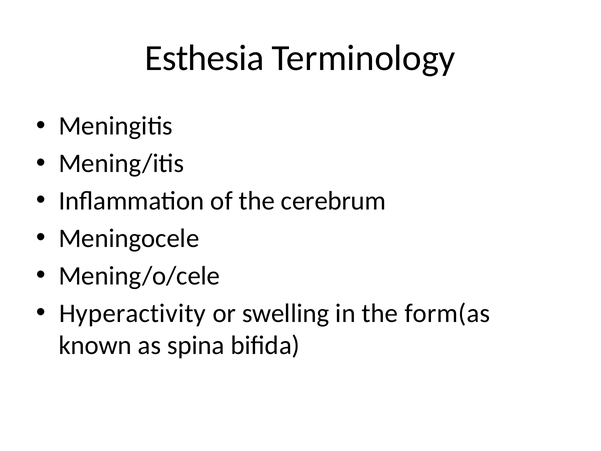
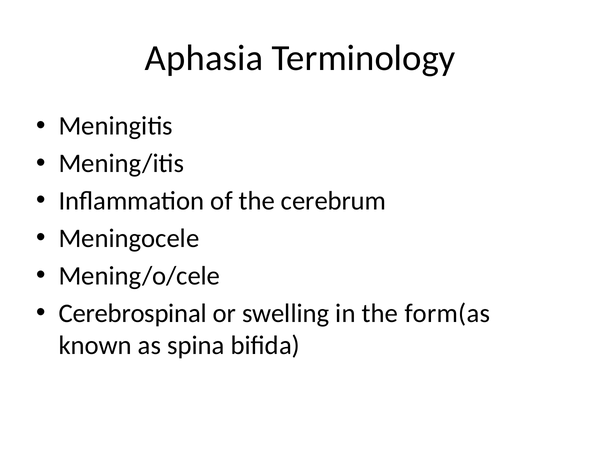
Esthesia: Esthesia -> Aphasia
Hyperactivity: Hyperactivity -> Cerebrospinal
